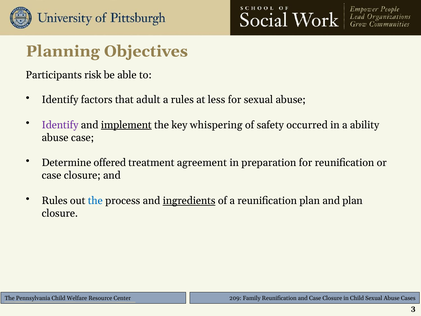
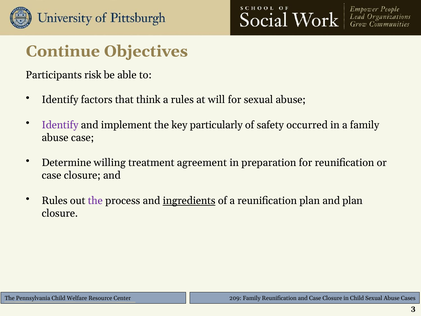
Planning: Planning -> Continue
adult: adult -> think
less: less -> will
implement underline: present -> none
whispering: whispering -> particularly
a ability: ability -> family
offered: offered -> willing
the at (95, 201) colour: blue -> purple
